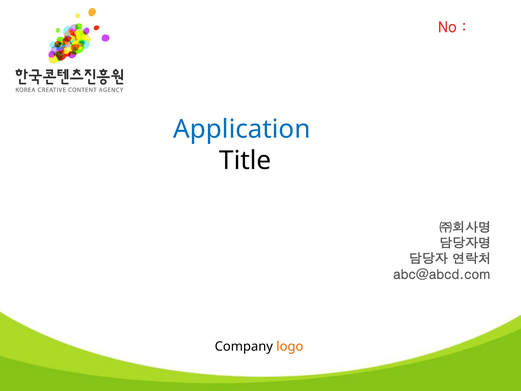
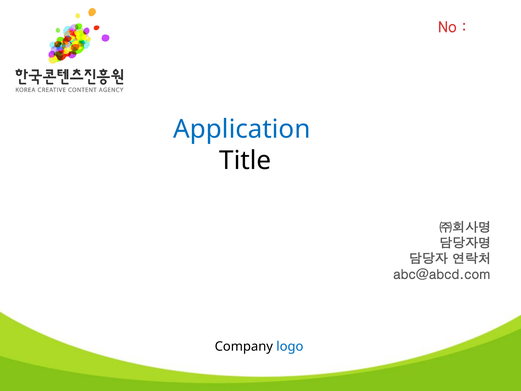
logo colour: orange -> blue
